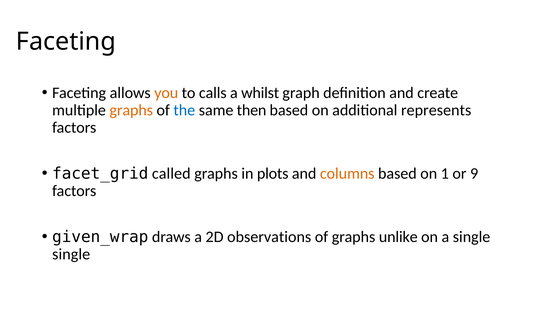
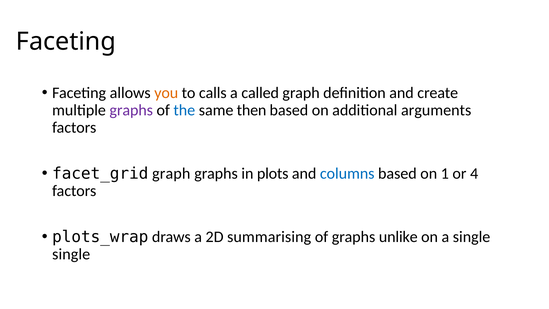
whilst: whilst -> called
graphs at (131, 110) colour: orange -> purple
represents: represents -> arguments
facet_grid called: called -> graph
columns colour: orange -> blue
9: 9 -> 4
given_wrap: given_wrap -> plots_wrap
observations: observations -> summarising
